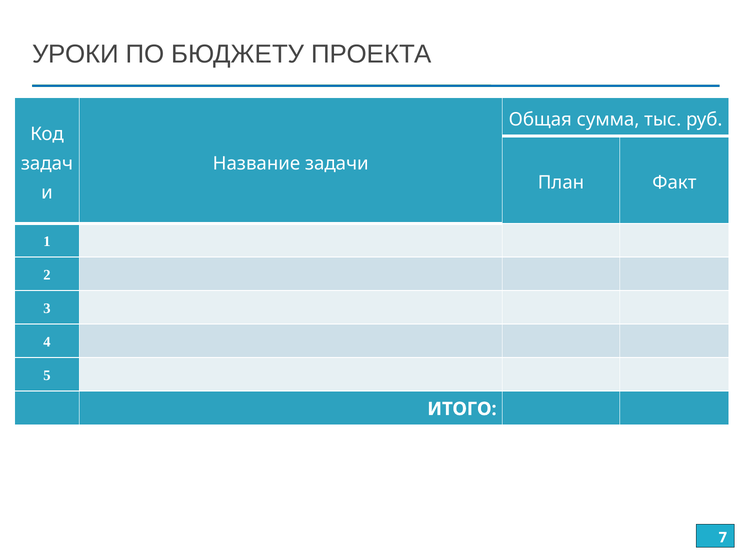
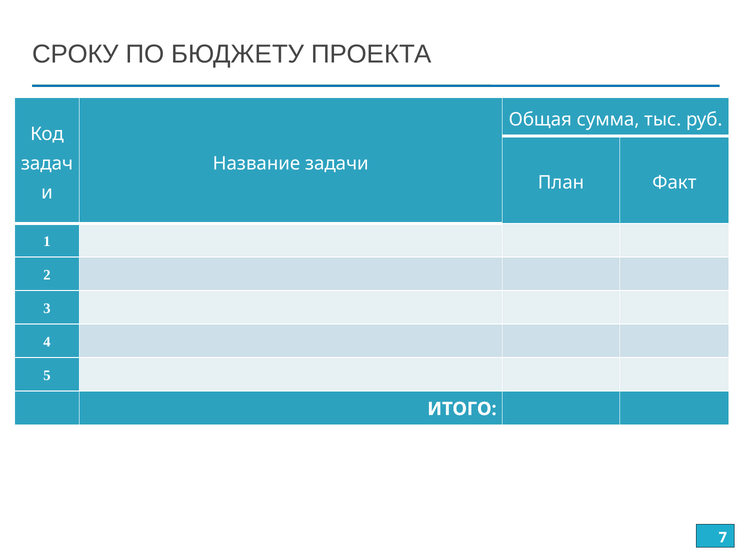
УРОКИ: УРОКИ -> СРОКУ
